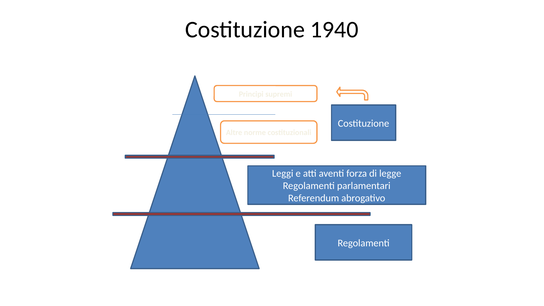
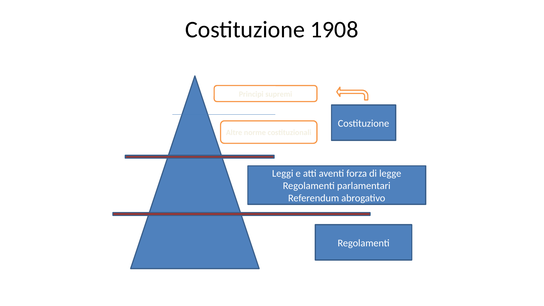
1940: 1940 -> 1908
